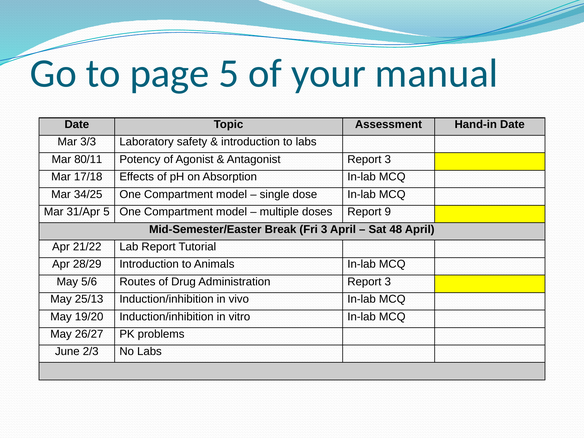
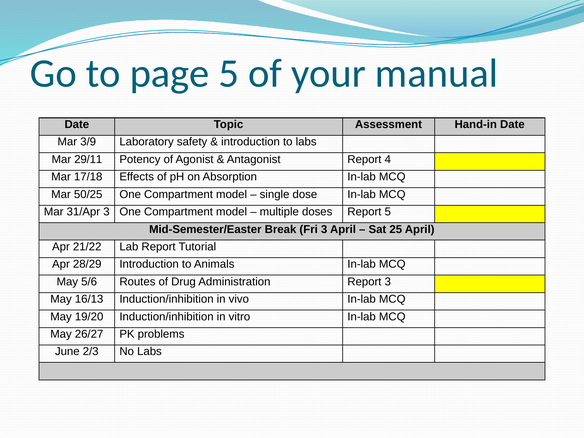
3/3: 3/3 -> 3/9
80/11: 80/11 -> 29/11
Antagonist Report 3: 3 -> 4
34/25: 34/25 -> 50/25
31/Apr 5: 5 -> 3
Report 9: 9 -> 5
48: 48 -> 25
25/13: 25/13 -> 16/13
